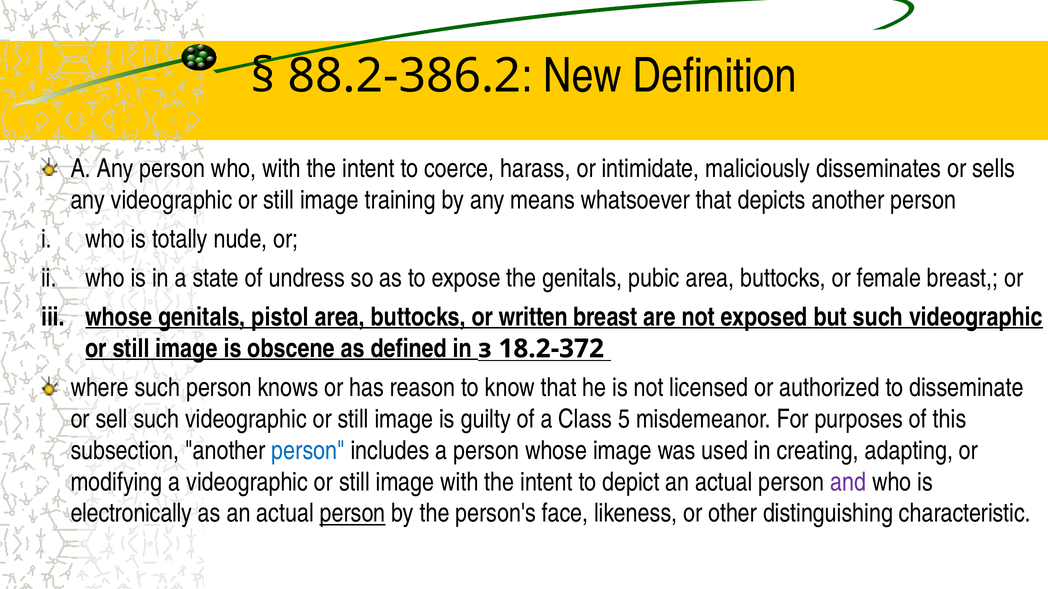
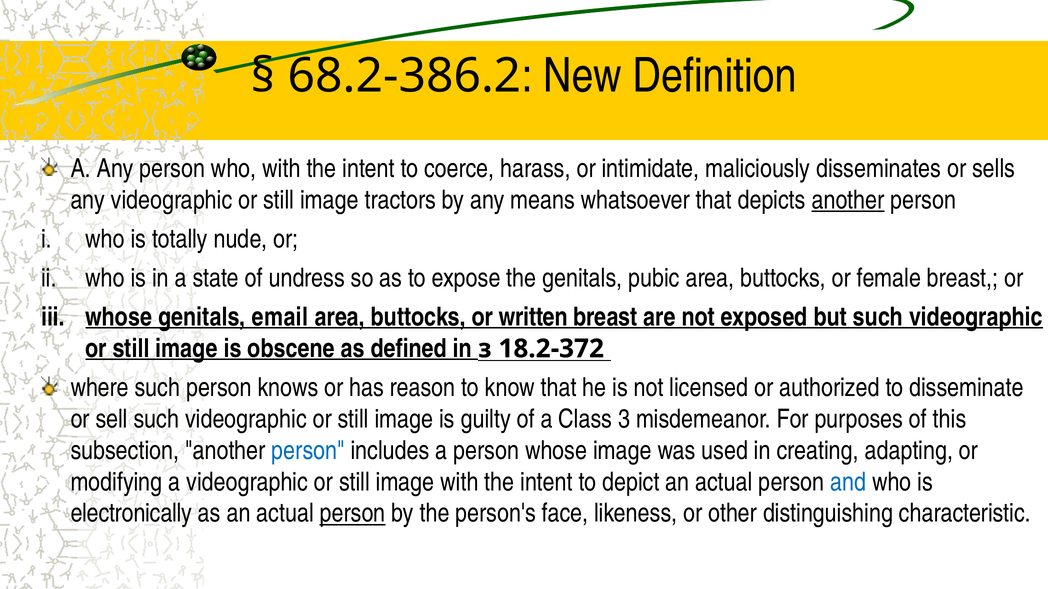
88.2-386.2: 88.2-386.2 -> 68.2-386.2
training: training -> tractors
another at (848, 200) underline: none -> present
pistol: pistol -> email
5: 5 -> 3
and colour: purple -> blue
